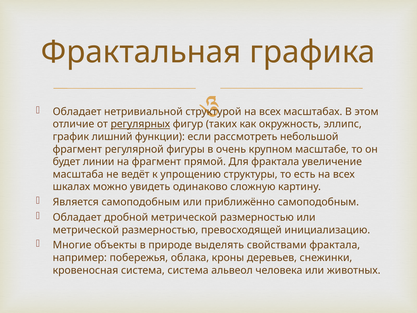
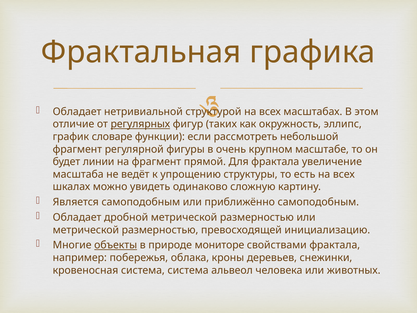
лишний: лишний -> словаре
объекты underline: none -> present
выделять: выделять -> мониторе
